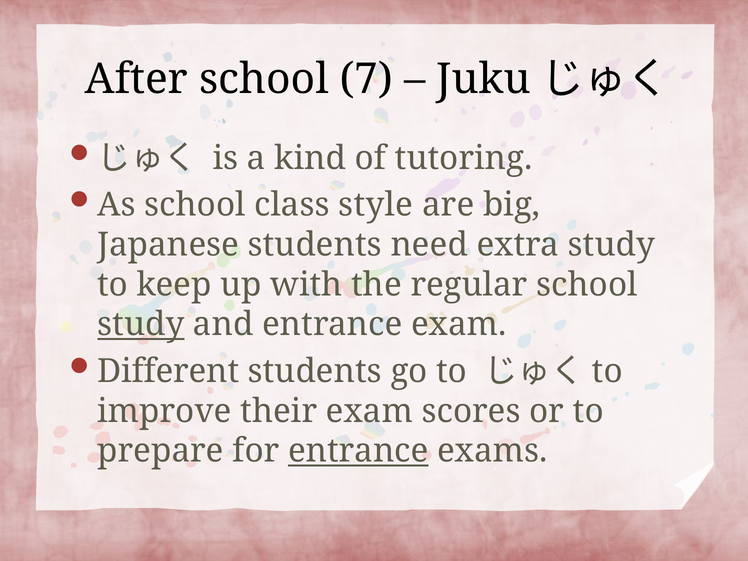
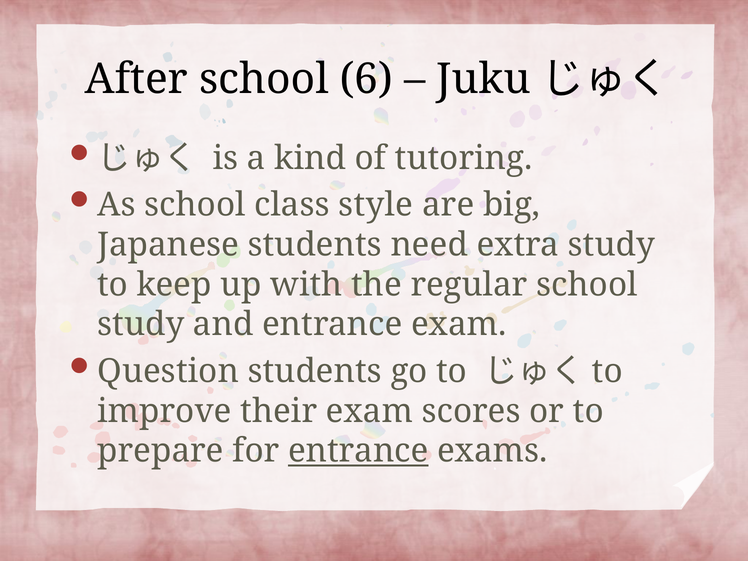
7: 7 -> 6
study at (141, 325) underline: present -> none
Different: Different -> Question
